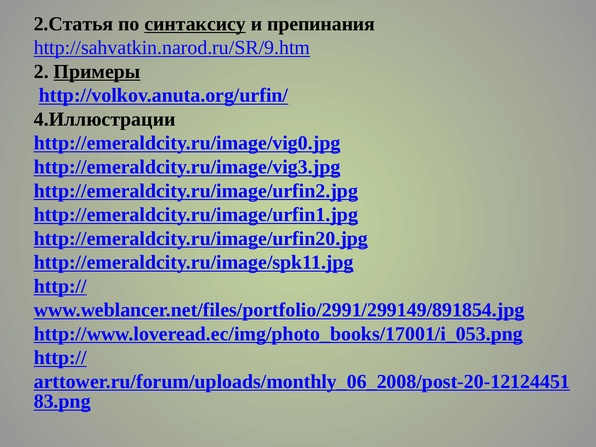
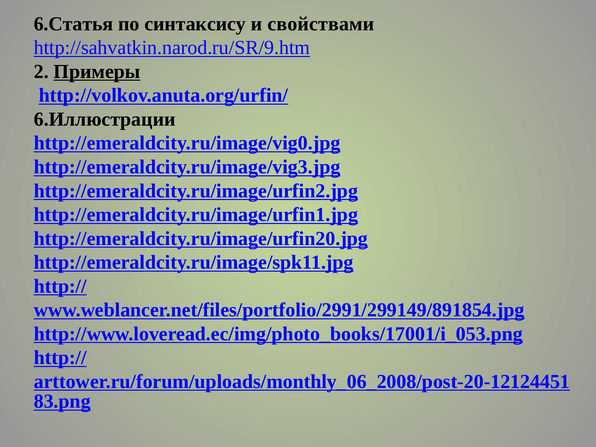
2.Статья: 2.Статья -> 6.Статья
синтаксису underline: present -> none
препинания: препинания -> свойствами
4.Иллюстрации: 4.Иллюстрации -> 6.Иллюстрации
